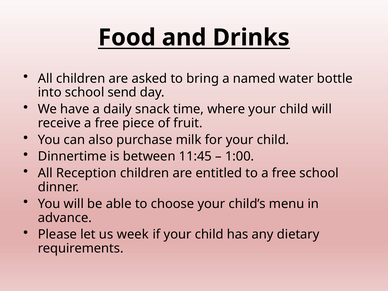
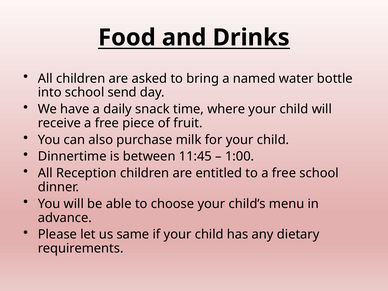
week: week -> same
